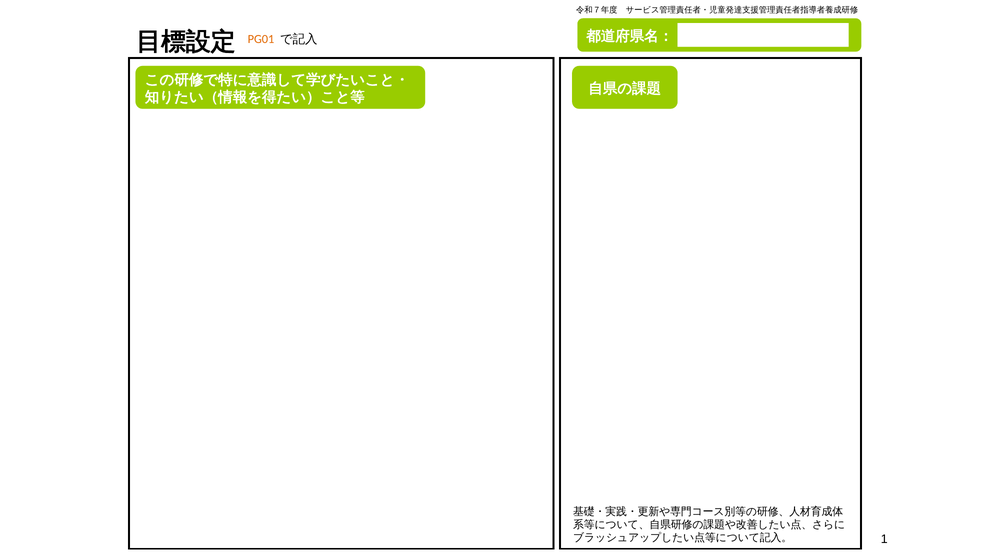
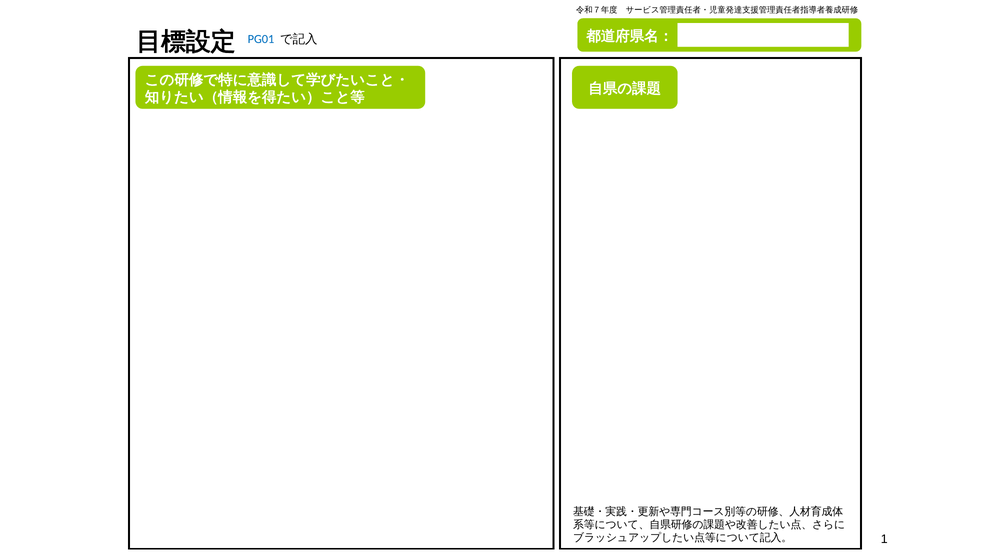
PG01 colour: orange -> blue
